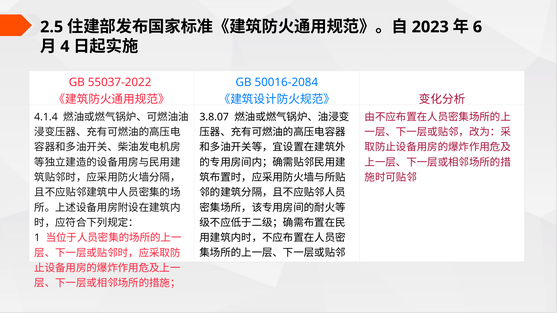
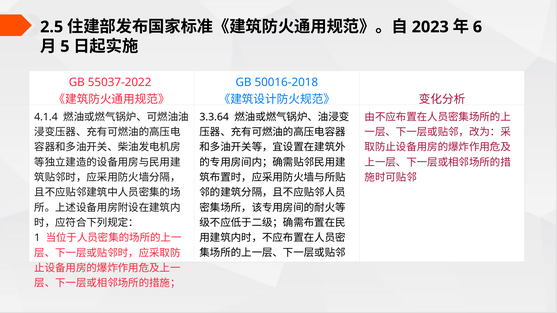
4: 4 -> 5
50016-2084: 50016-2084 -> 50016-2018
3.8.07: 3.8.07 -> 3.3.64
